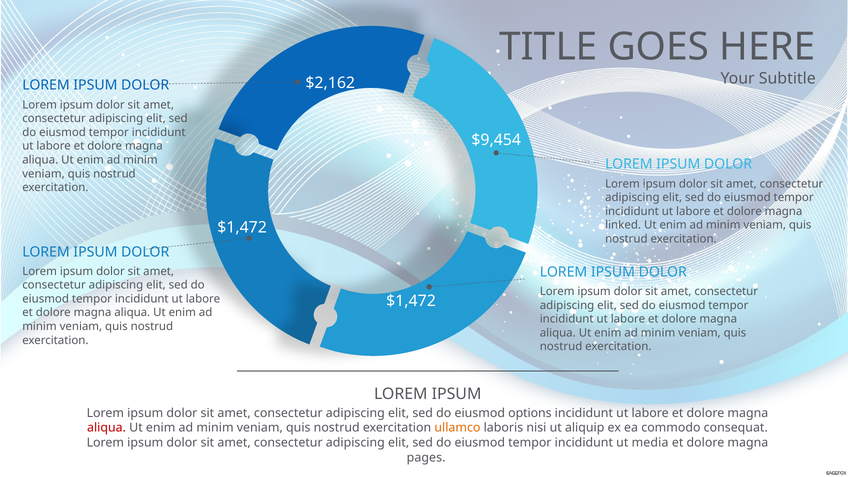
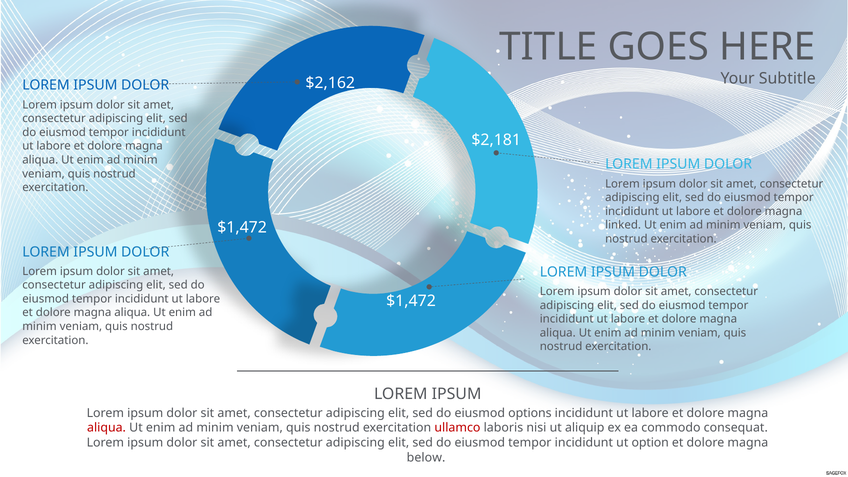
$9,454: $9,454 -> $2,181
ullamco colour: orange -> red
media: media -> option
pages: pages -> below
